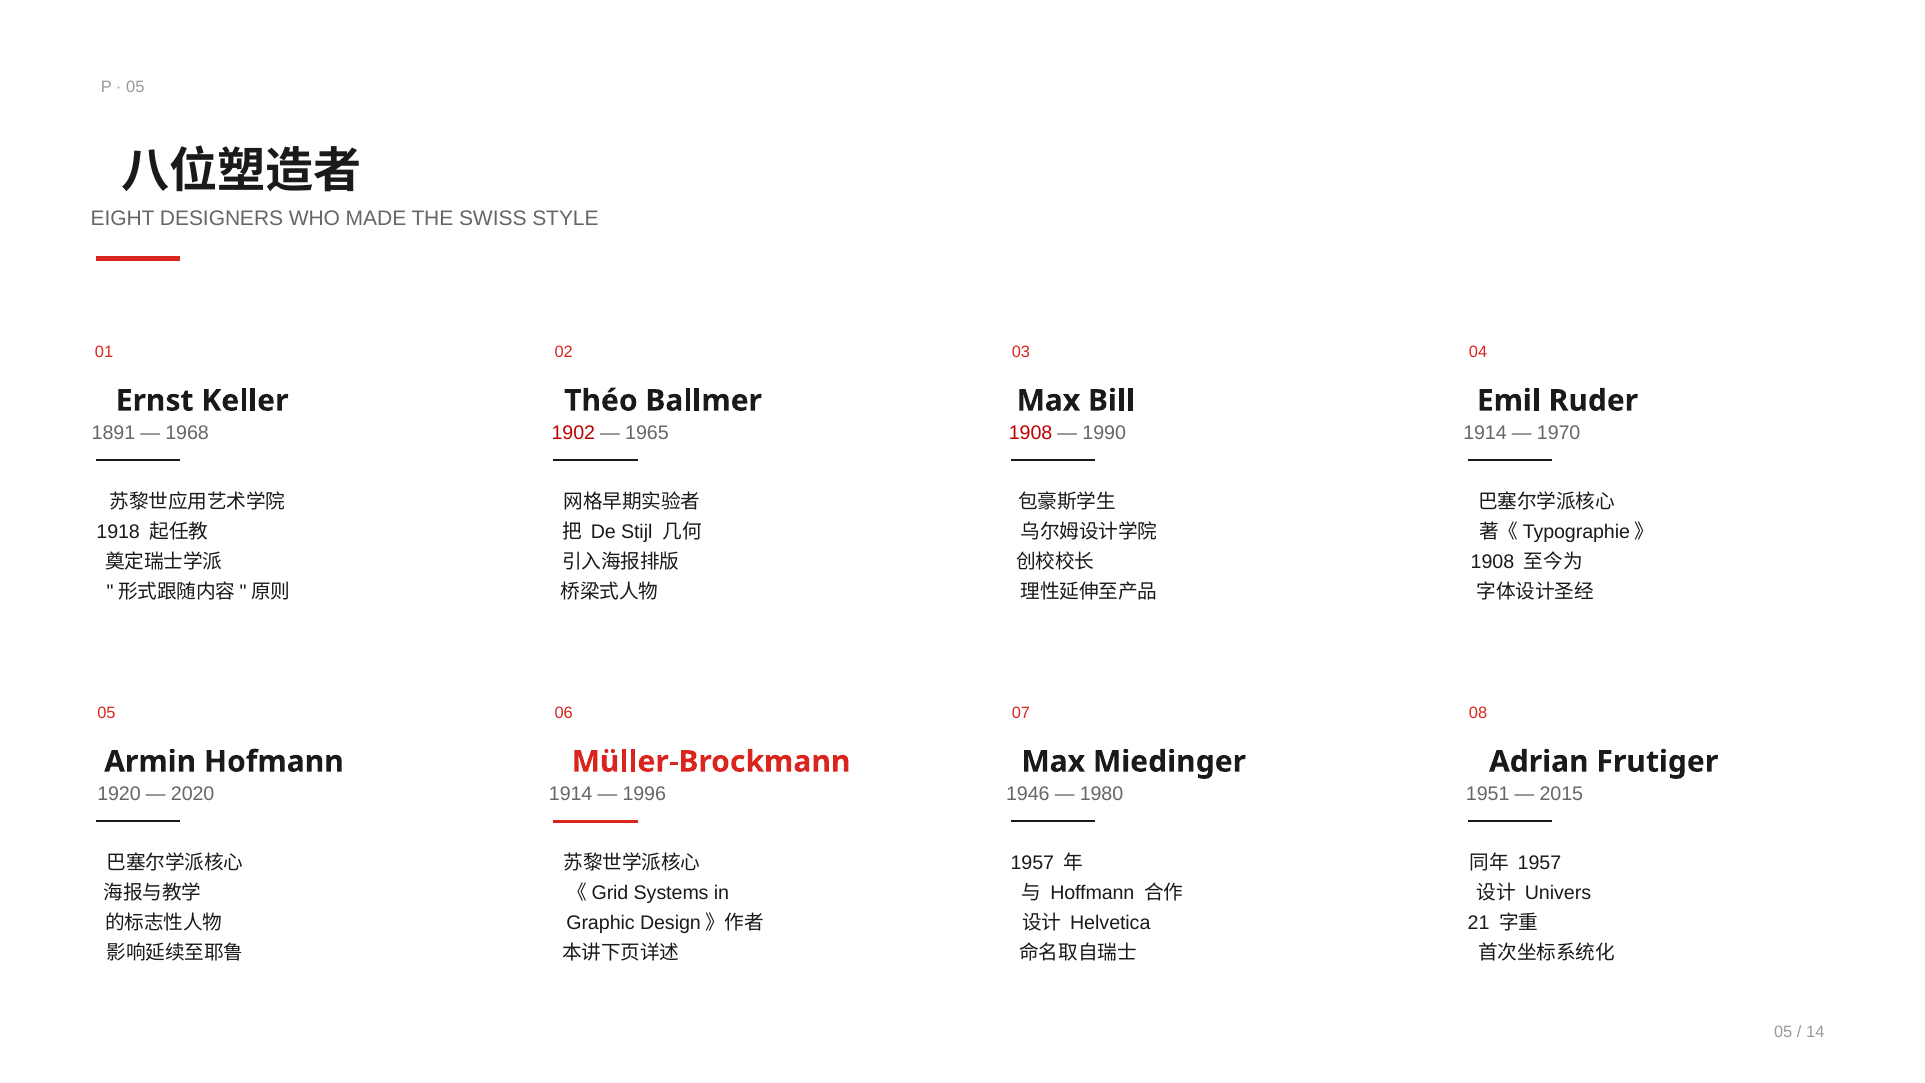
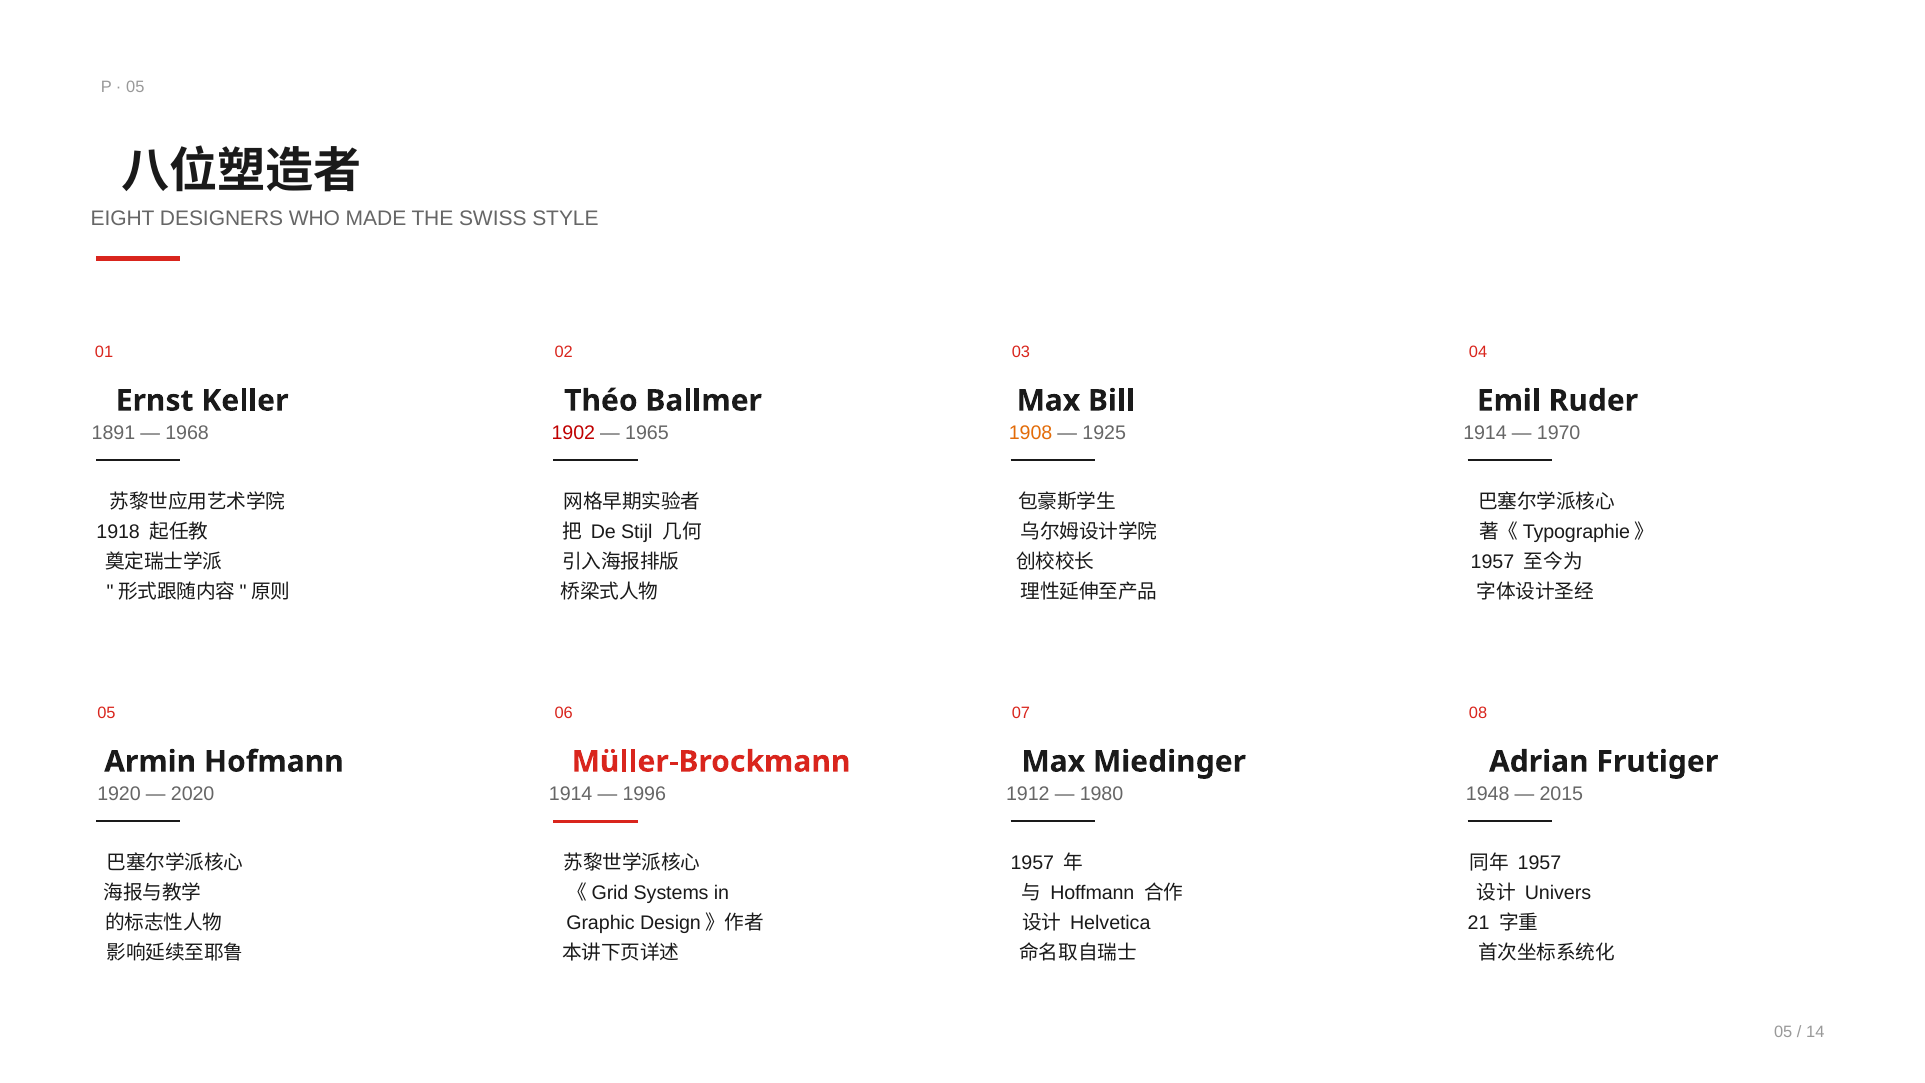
1908 at (1031, 433) colour: red -> orange
1990: 1990 -> 1925
1908 at (1493, 562): 1908 -> 1957
1946: 1946 -> 1912
1951: 1951 -> 1948
